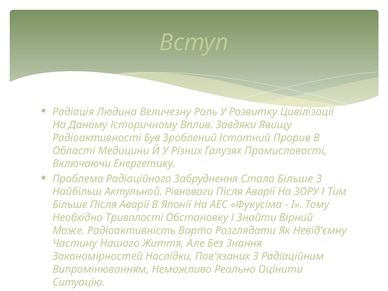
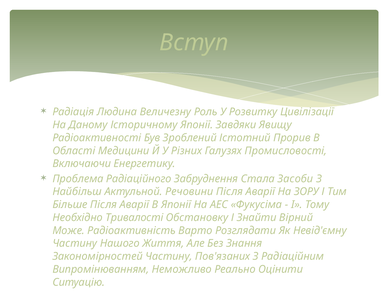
Історичному Вплив: Вплив -> Японії
Стала Більше: Більше -> Засоби
Рівноваги: Рівноваги -> Речовини
Закономірностей Наслідки: Наслідки -> Частину
